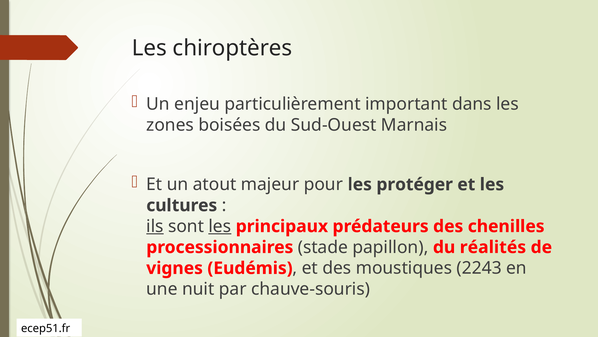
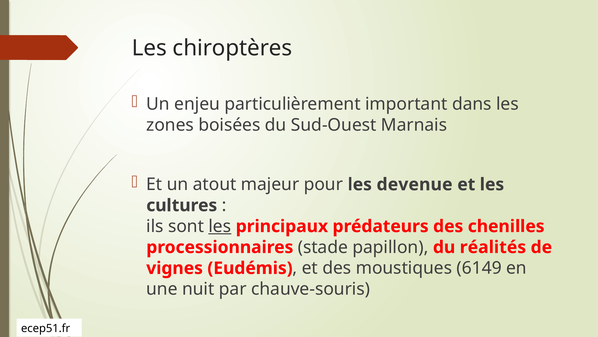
protéger: protéger -> devenue
ils underline: present -> none
2243: 2243 -> 6149
